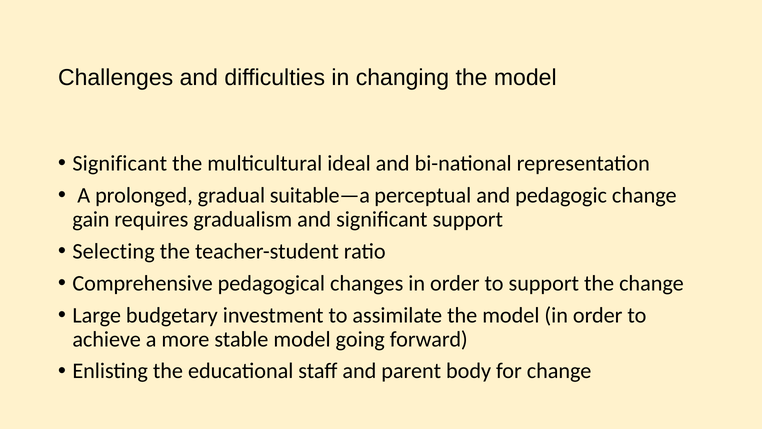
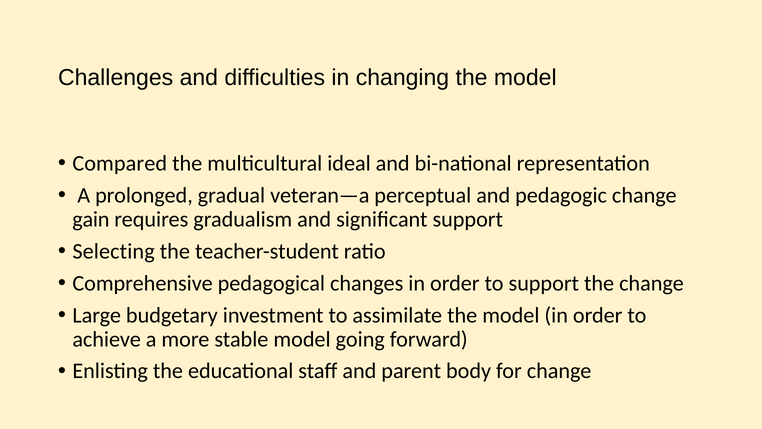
Significant at (120, 163): Significant -> Compared
suitable—a: suitable—a -> veteran—a
